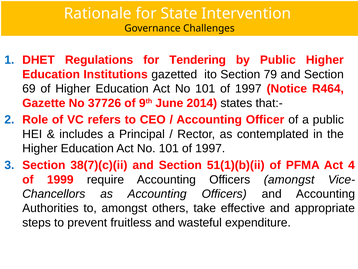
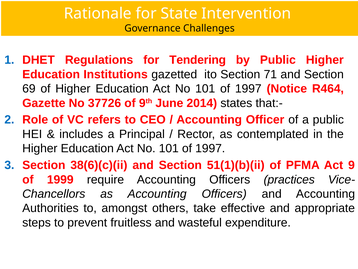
79: 79 -> 71
38(7)(c)(ii: 38(7)(c)(ii -> 38(6)(c)(ii
4: 4 -> 9
Officers amongst: amongst -> practices
